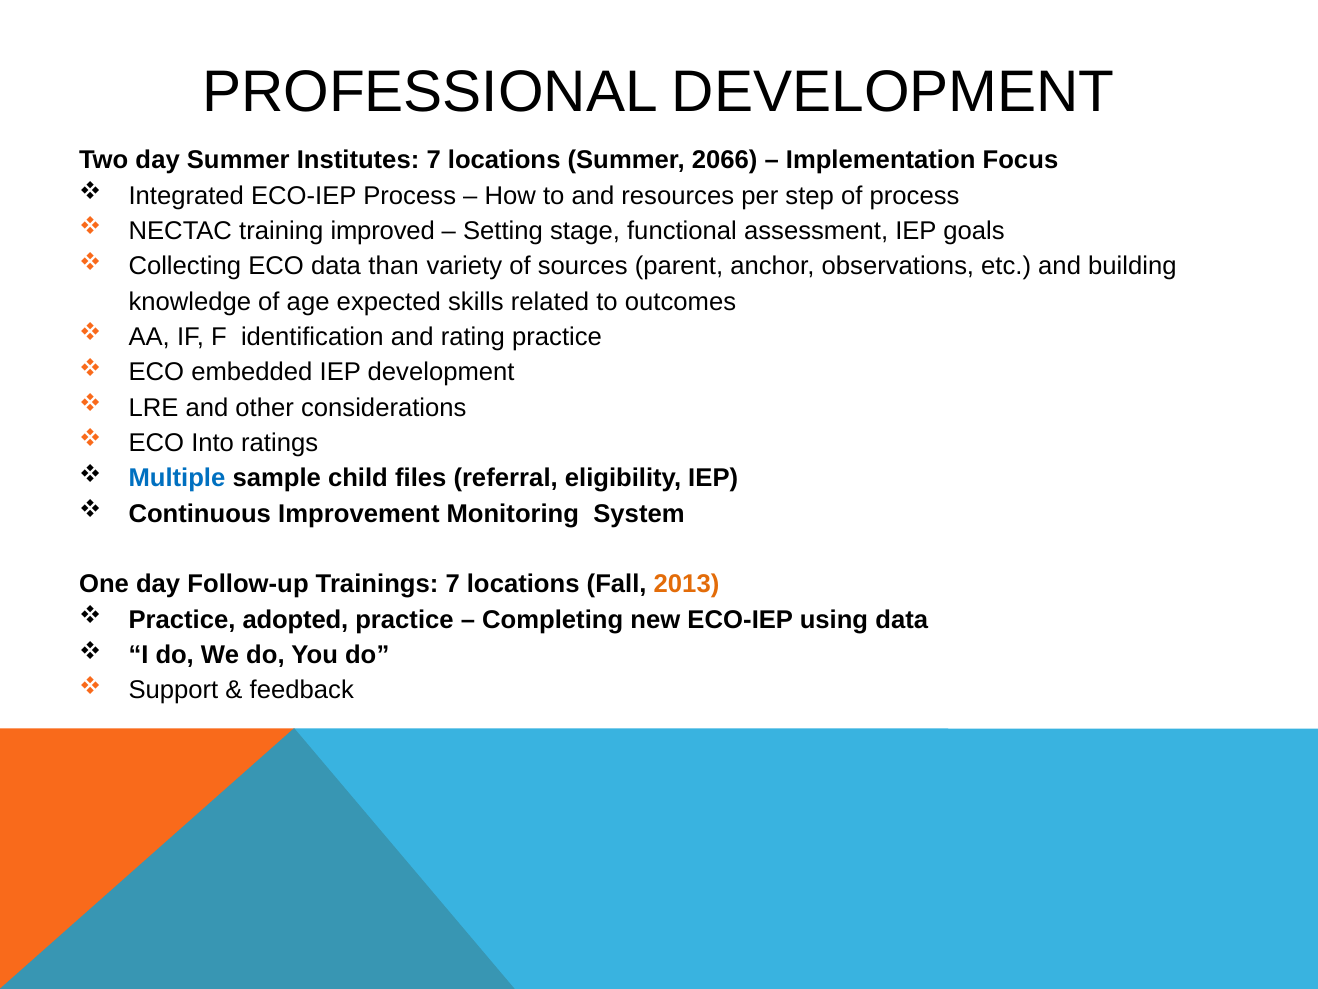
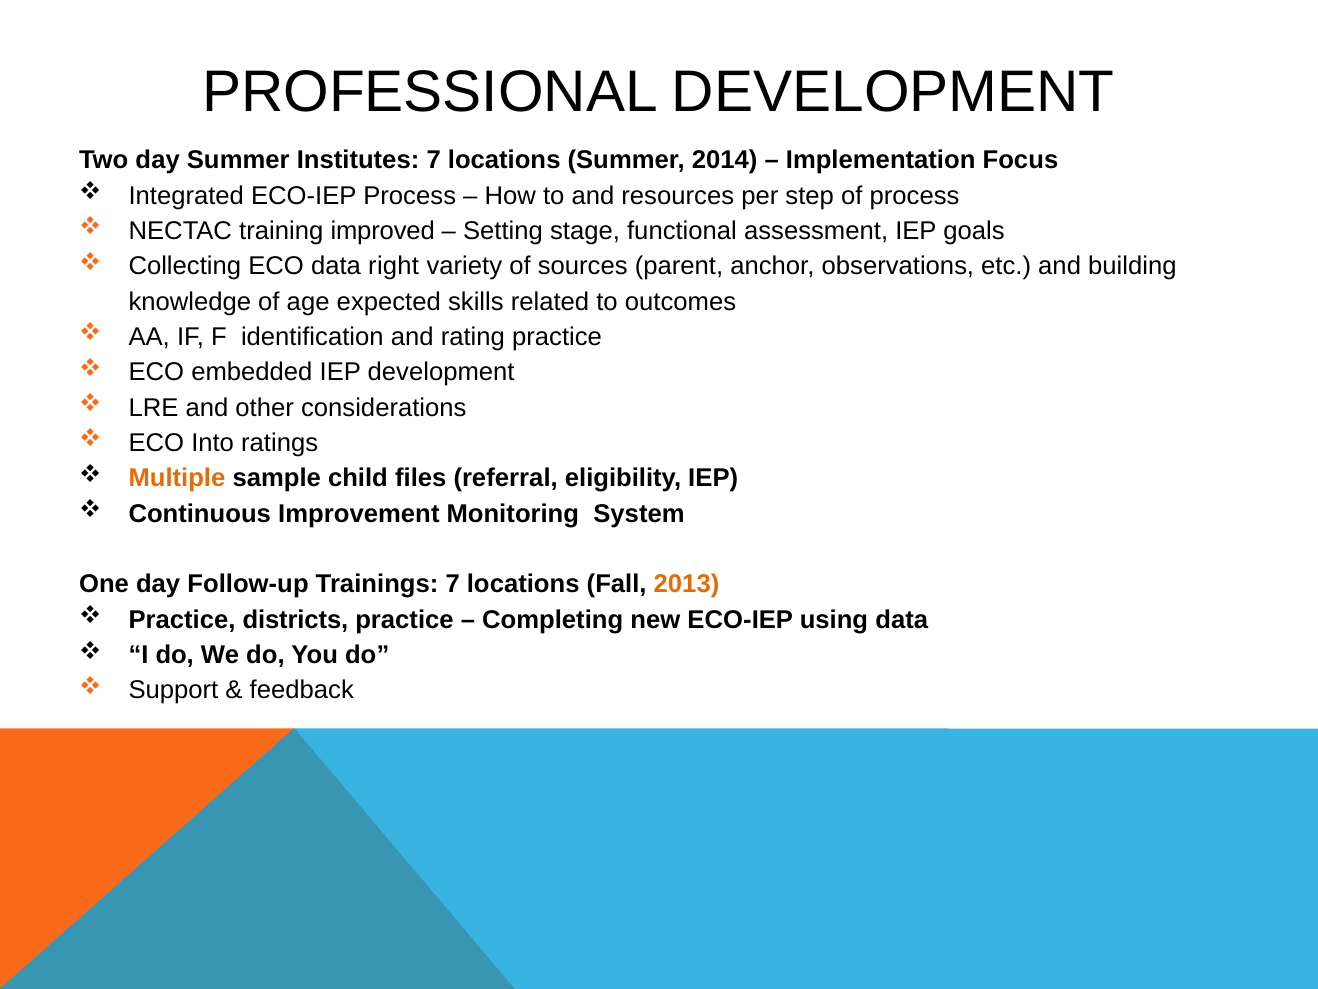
2066: 2066 -> 2014
than: than -> right
Multiple colour: blue -> orange
adopted: adopted -> districts
